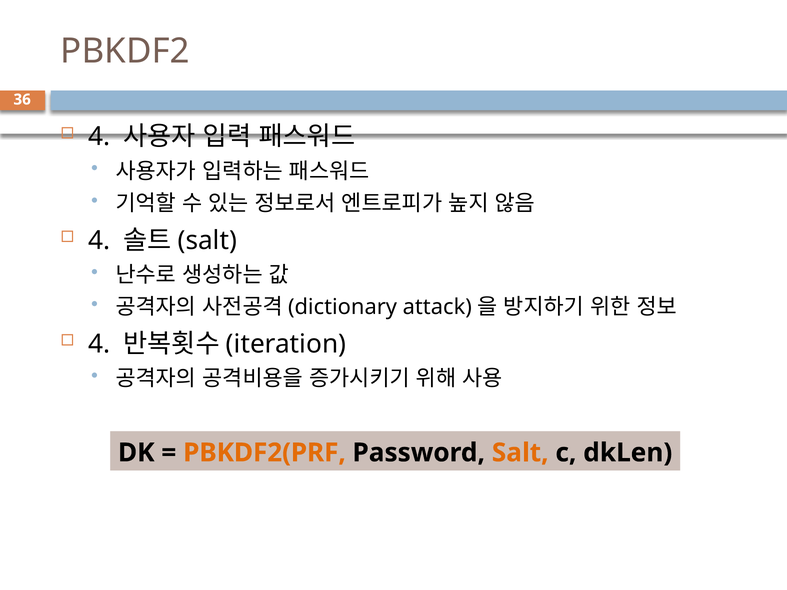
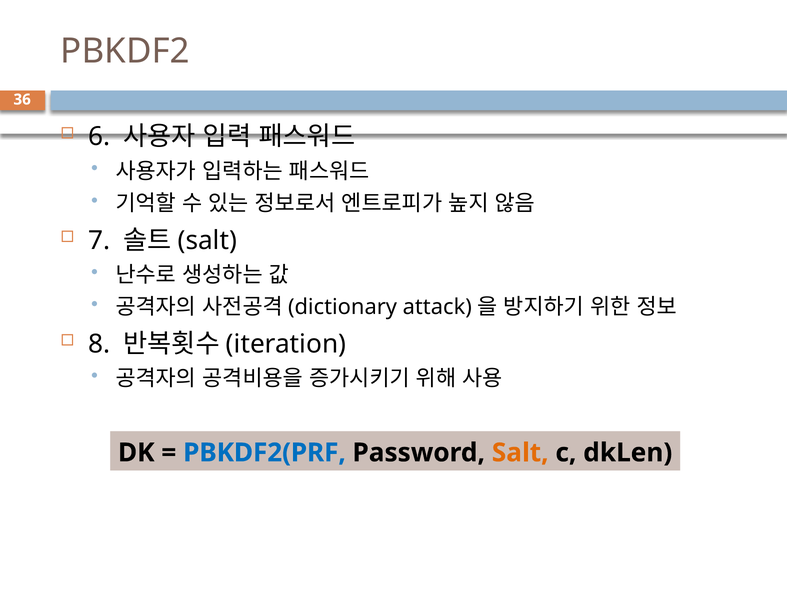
4 at (99, 137): 4 -> 6
4 at (99, 240): 4 -> 7
4 at (99, 344): 4 -> 8
PBKDF2(PRF colour: orange -> blue
